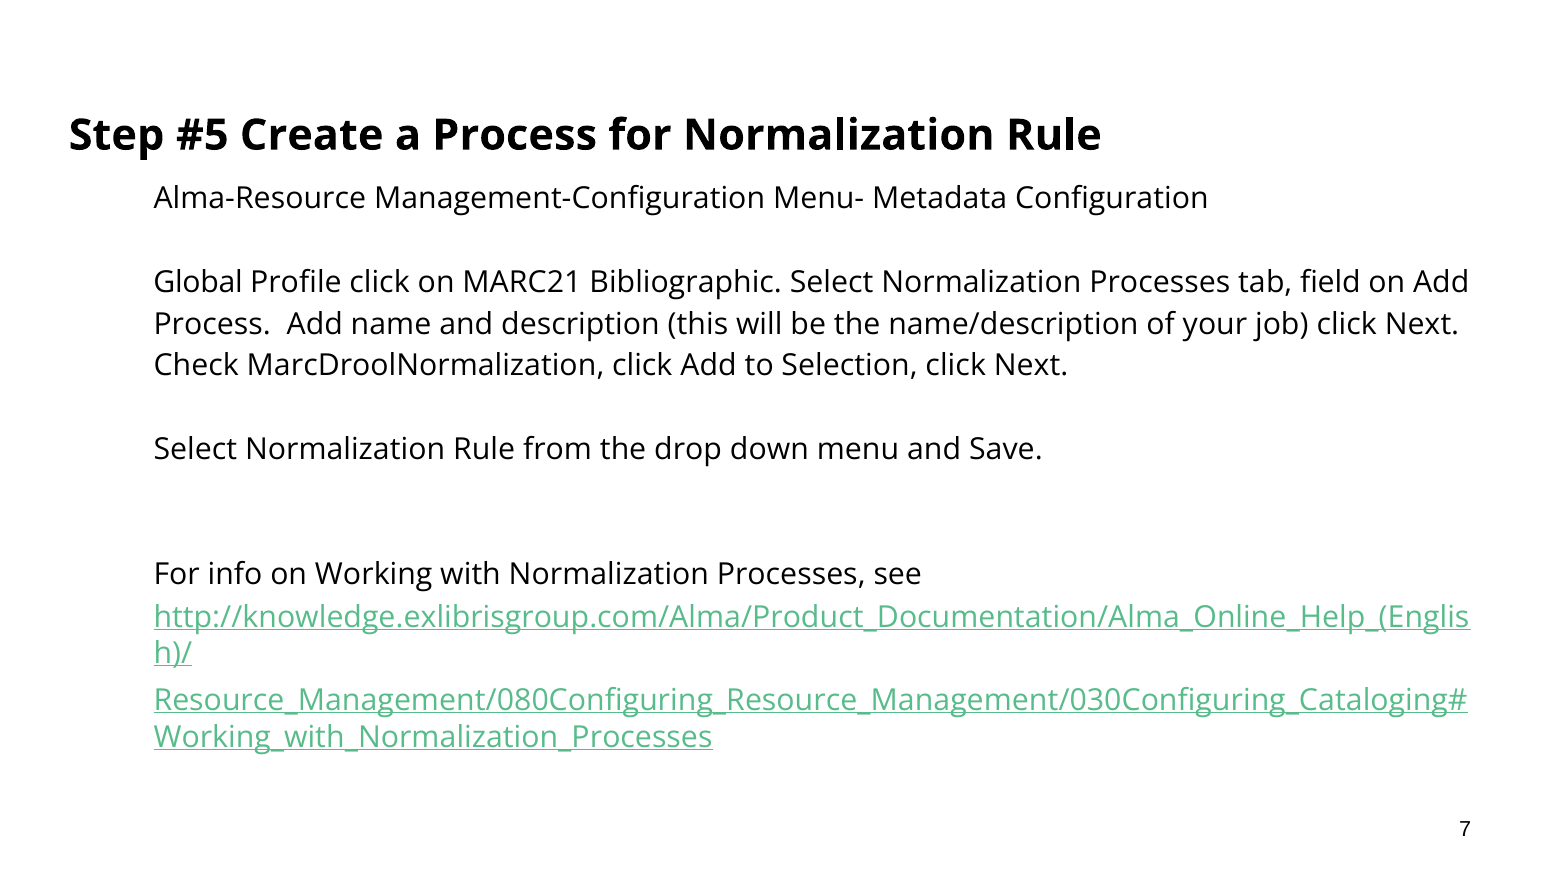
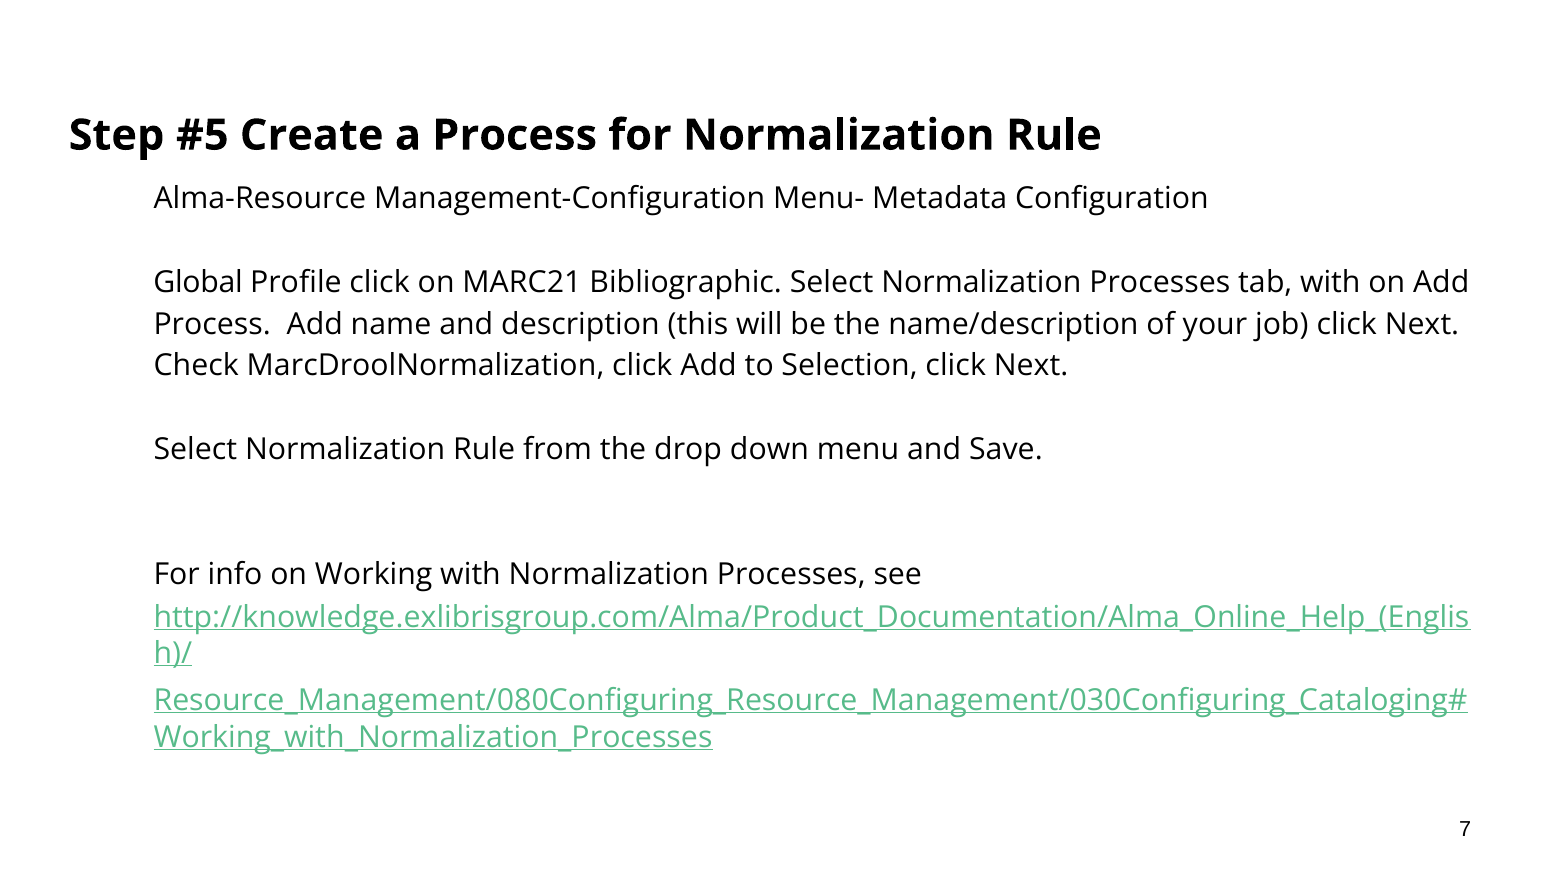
tab field: field -> with
